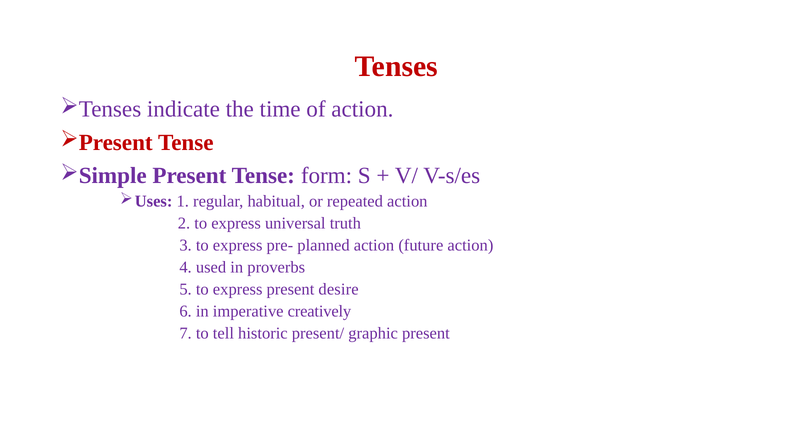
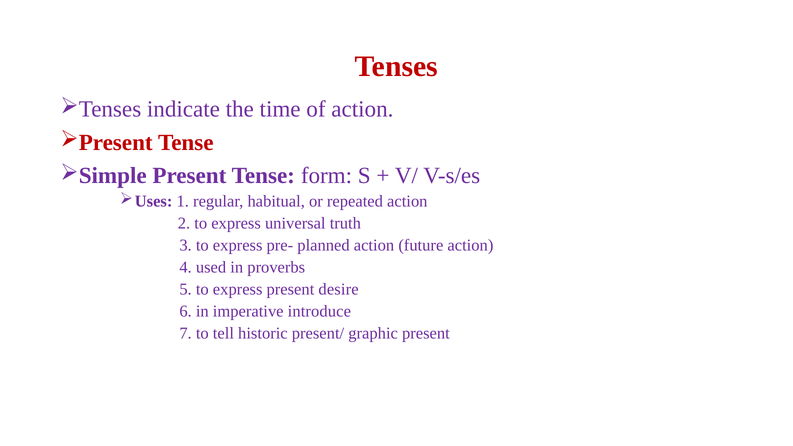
creatively: creatively -> introduce
